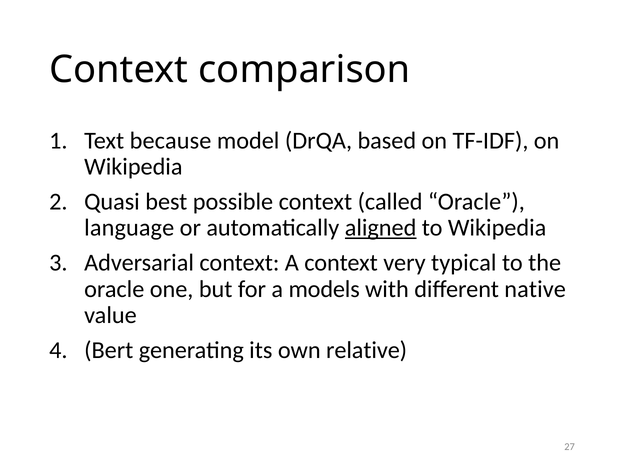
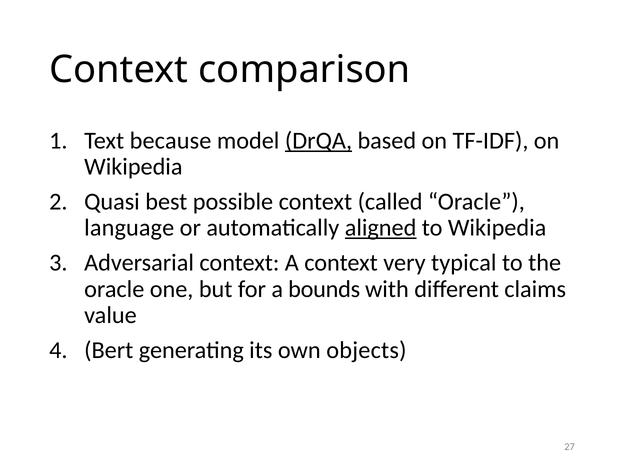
DrQA underline: none -> present
models: models -> bounds
native: native -> claims
relative: relative -> objects
